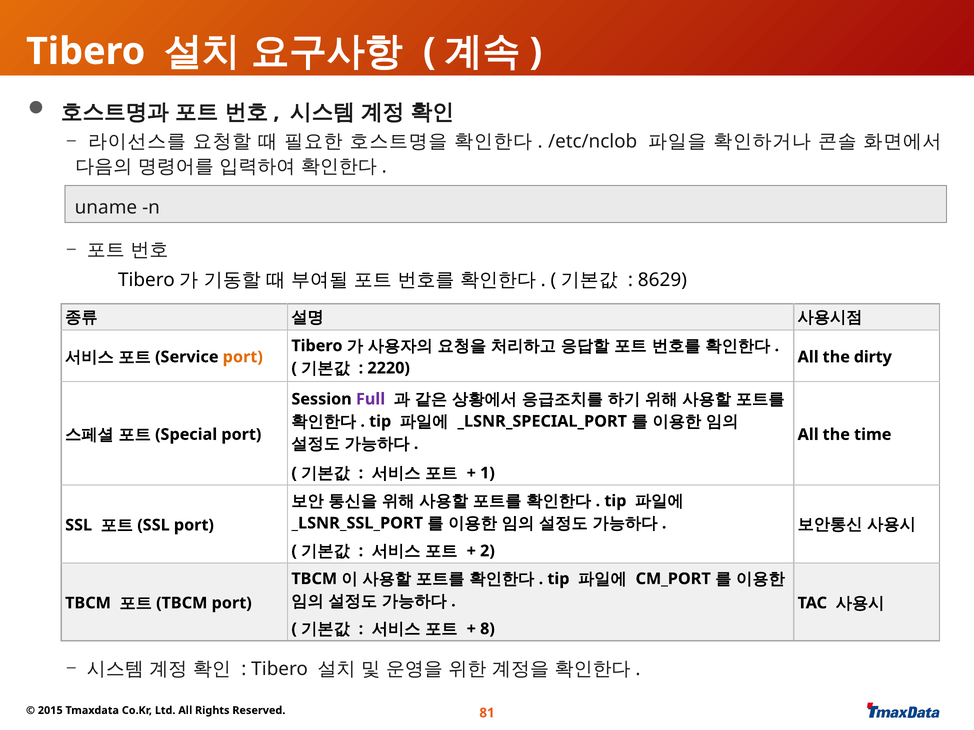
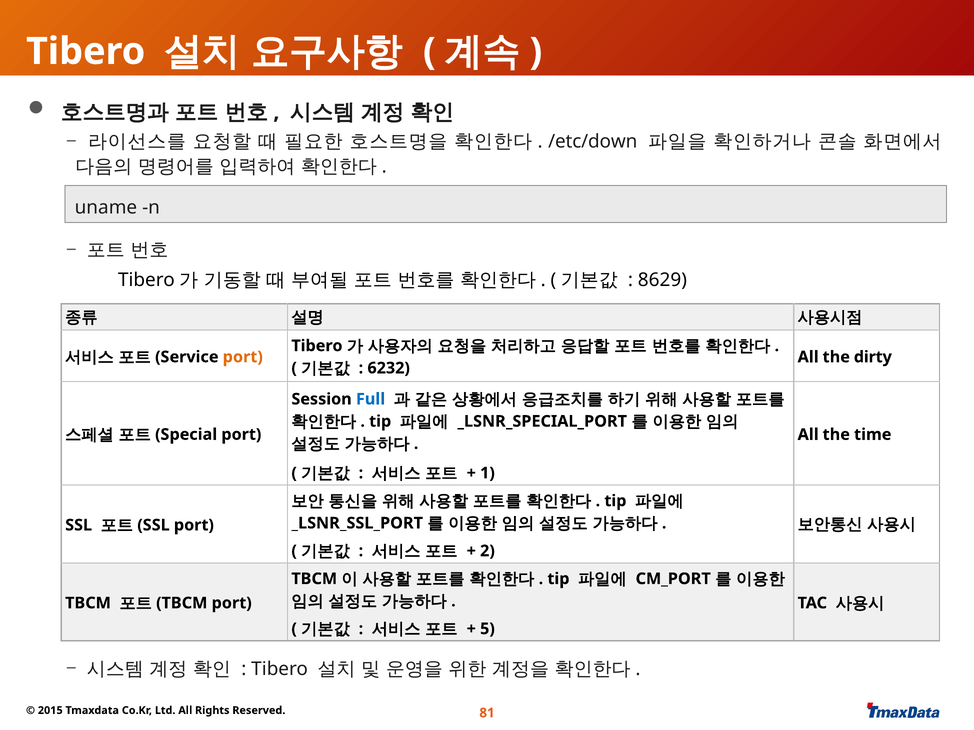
/etc/nclob: /etc/nclob -> /etc/down
2220: 2220 -> 6232
Full colour: purple -> blue
8: 8 -> 5
